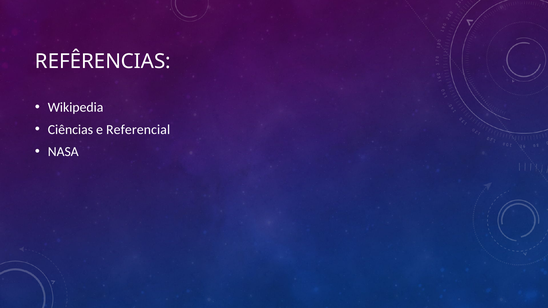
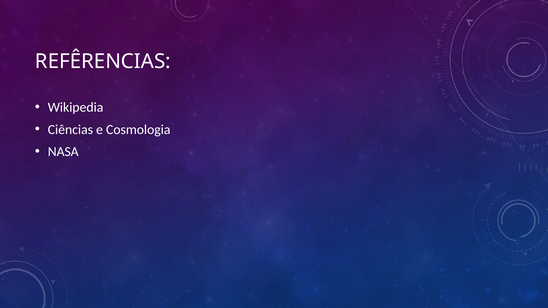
Referencial: Referencial -> Cosmologia
